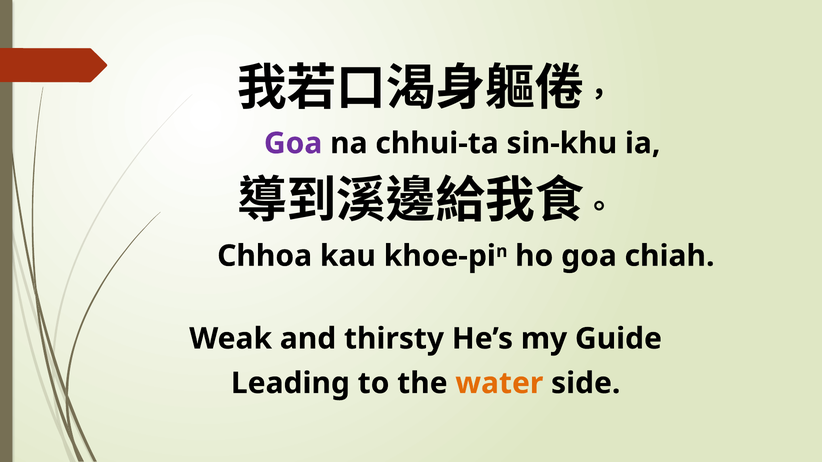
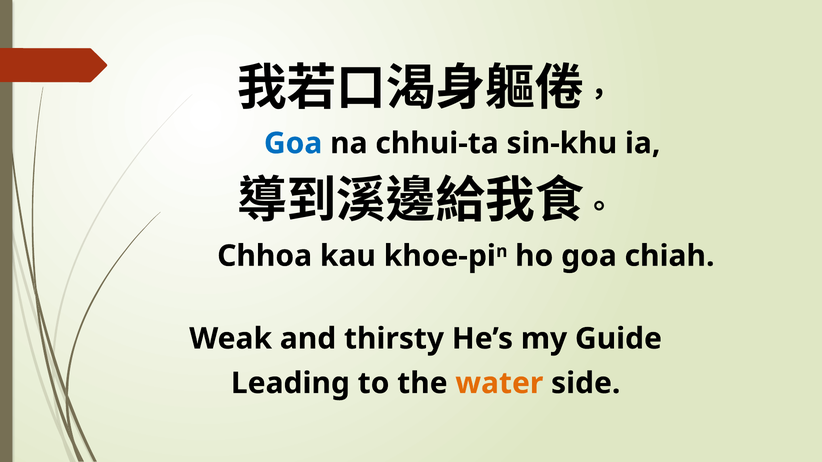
Goa at (293, 143) colour: purple -> blue
